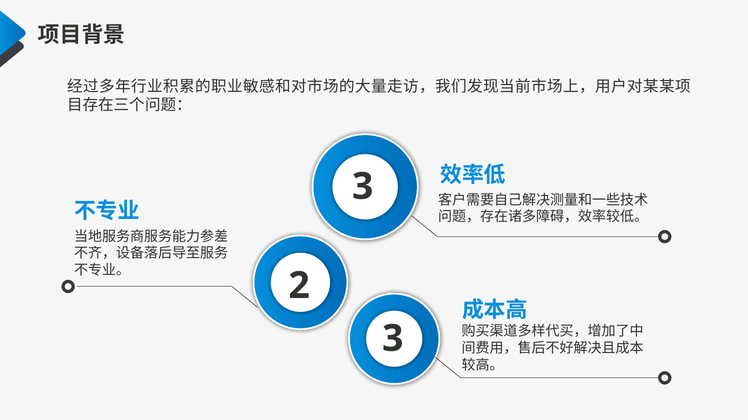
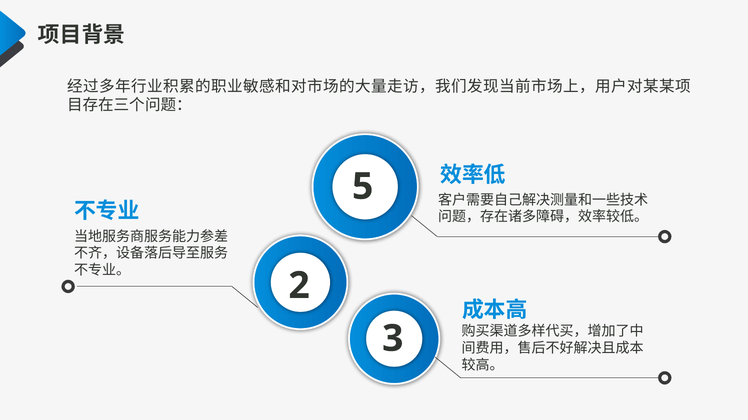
3 at (363, 187): 3 -> 5
